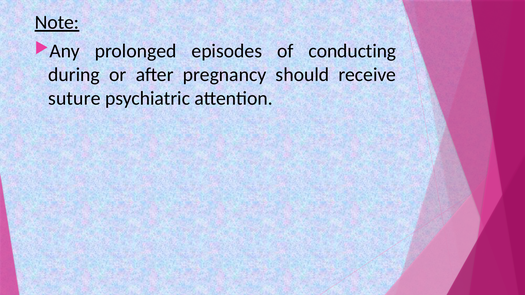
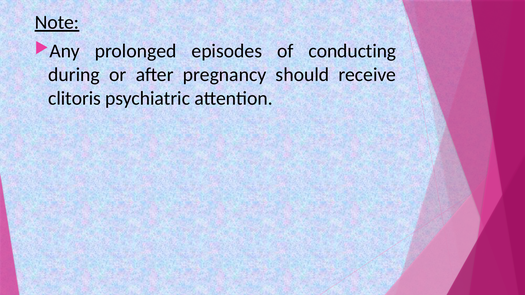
suture: suture -> clitoris
